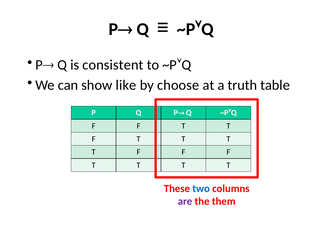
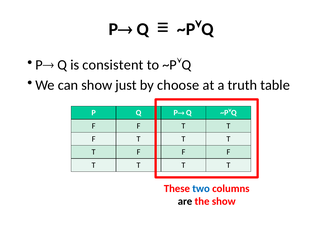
like: like -> just
are colour: purple -> black
the them: them -> show
